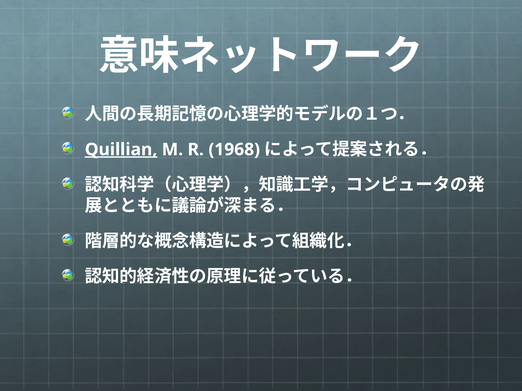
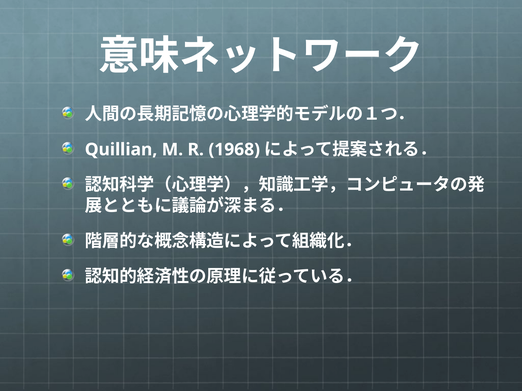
Quillian underline: present -> none
